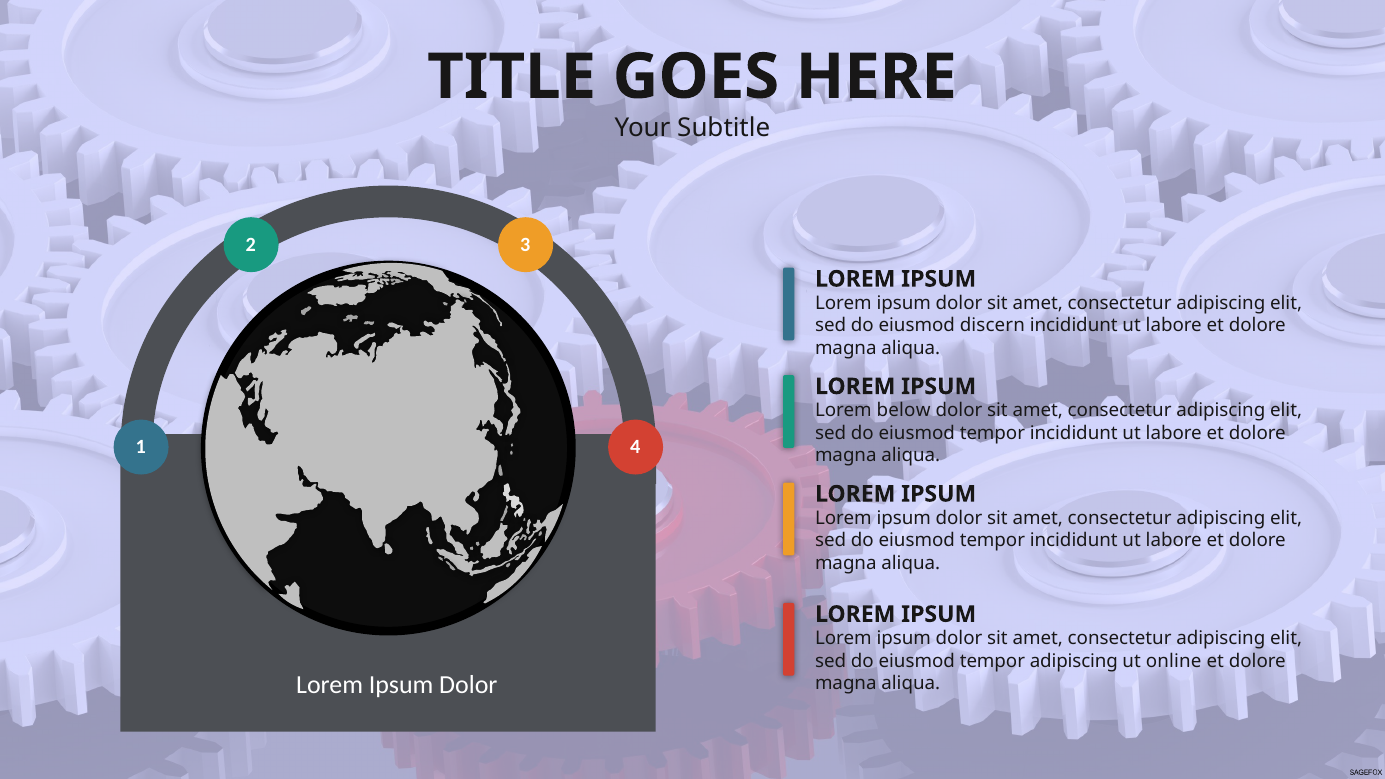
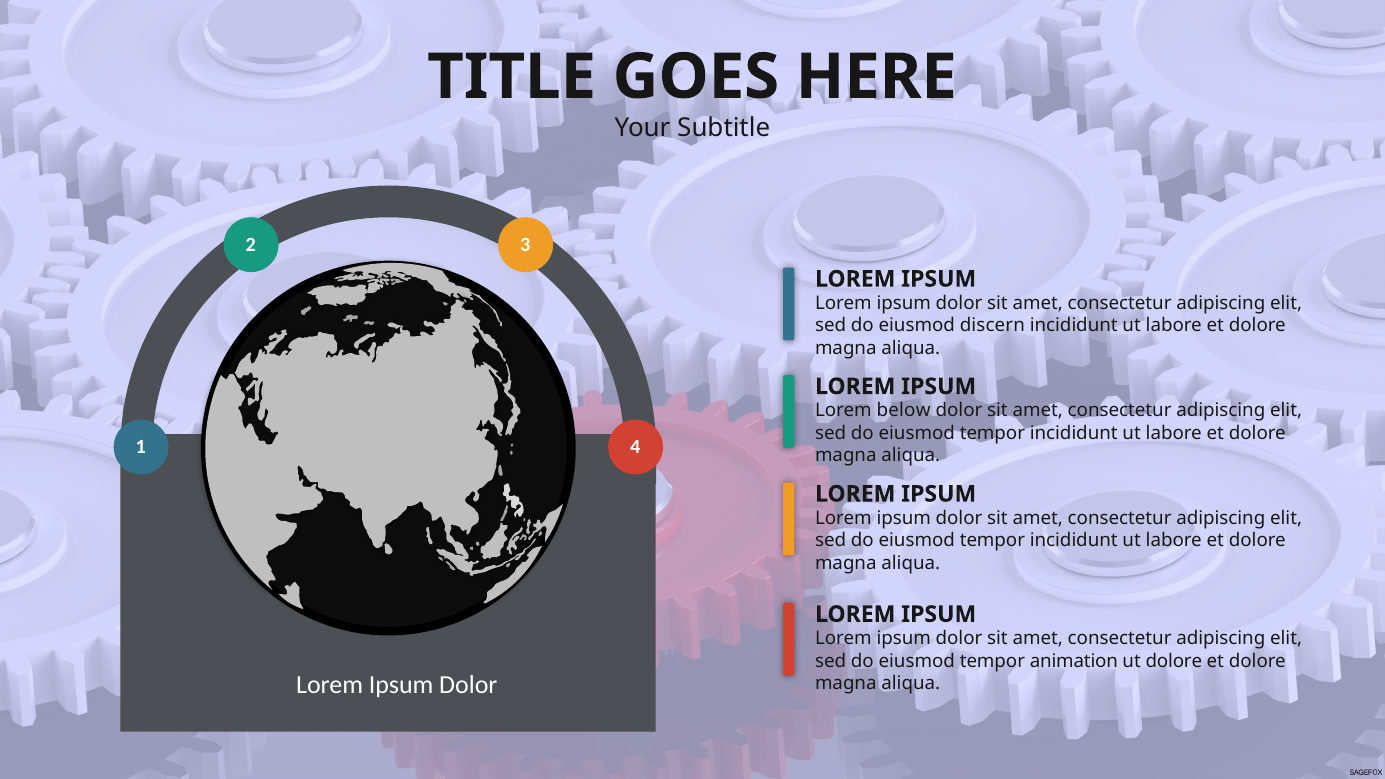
tempor adipiscing: adipiscing -> animation
ut online: online -> dolore
